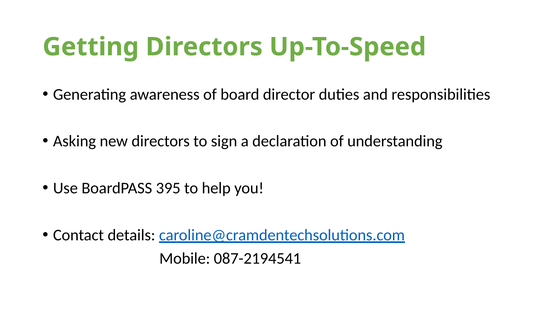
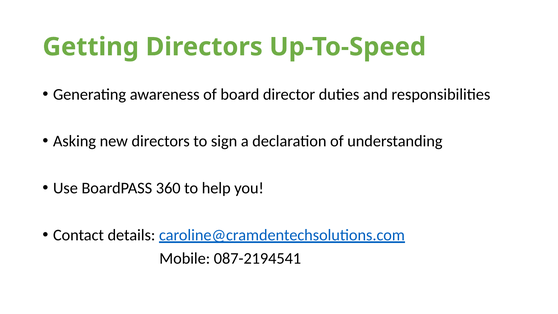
395: 395 -> 360
